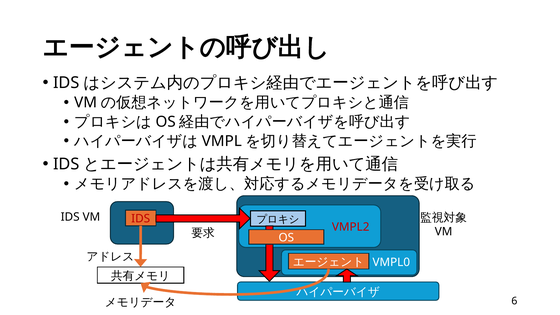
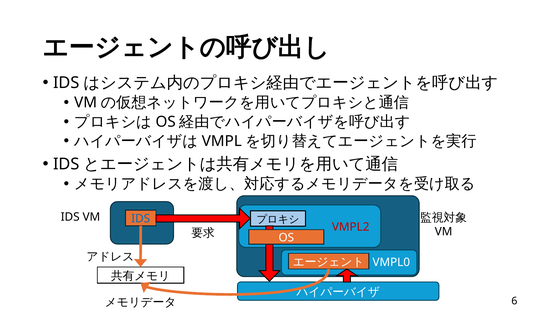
IDS at (141, 219) colour: red -> blue
